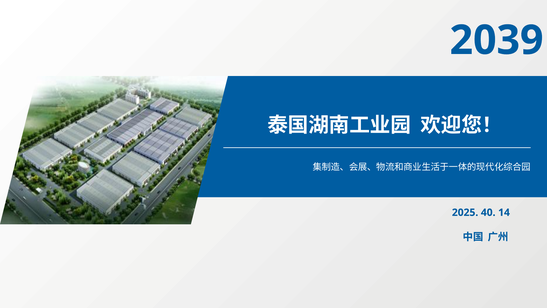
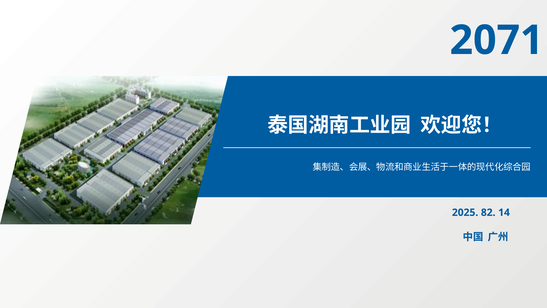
2039: 2039 -> 2071
40: 40 -> 82
